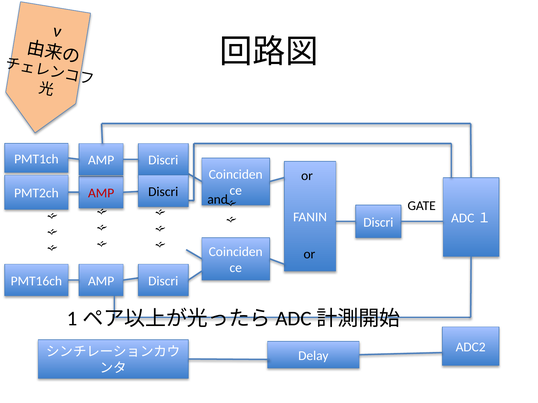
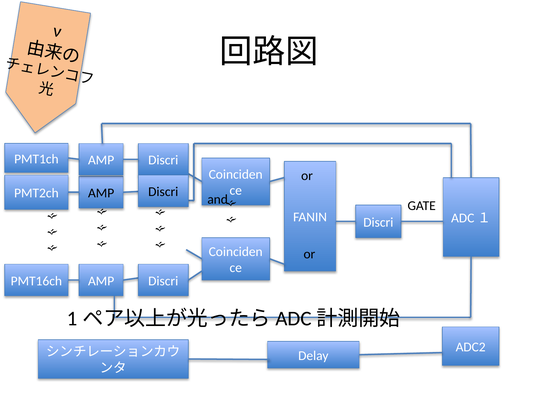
AMP at (101, 193) colour: red -> black
